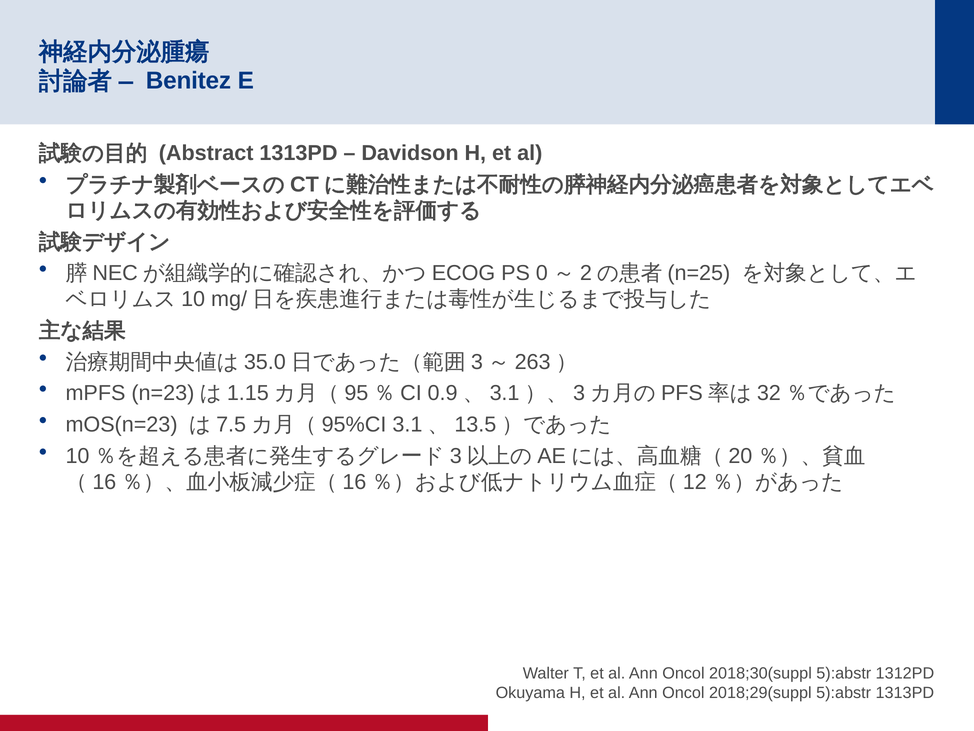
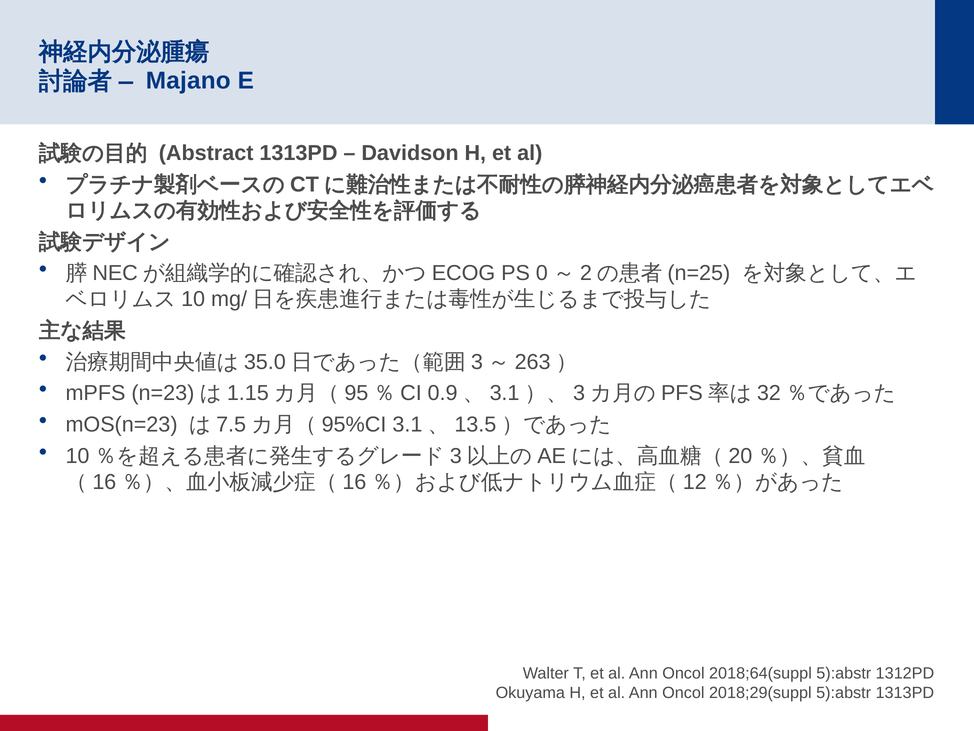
Benitez: Benitez -> Majano
2018;30(suppl: 2018;30(suppl -> 2018;64(suppl
